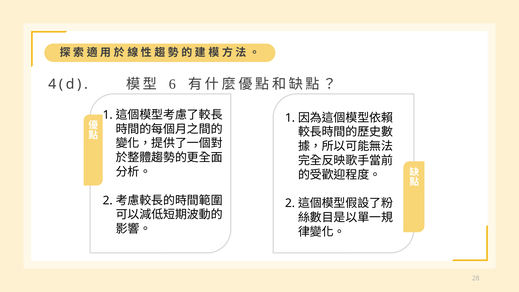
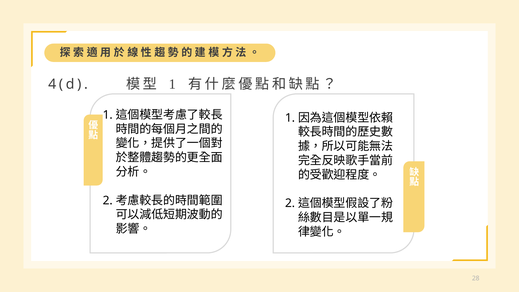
6 at (172, 84): 6 -> 1
